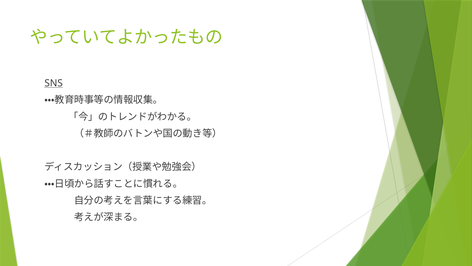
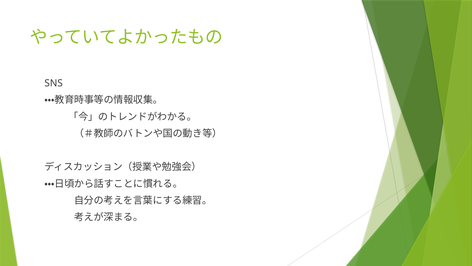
SNS underline: present -> none
